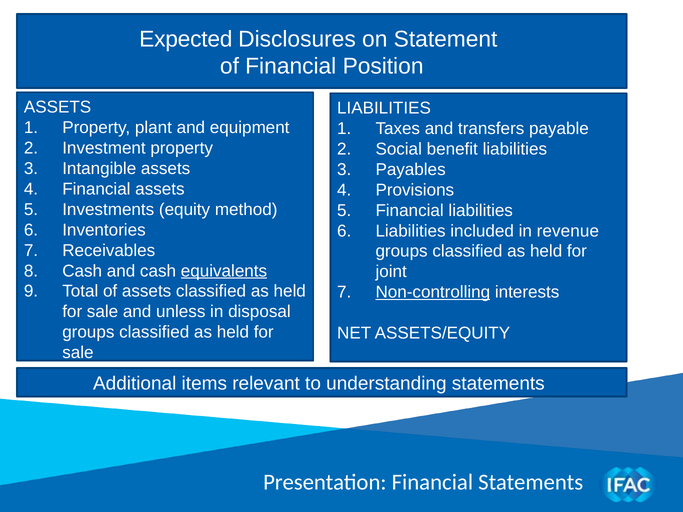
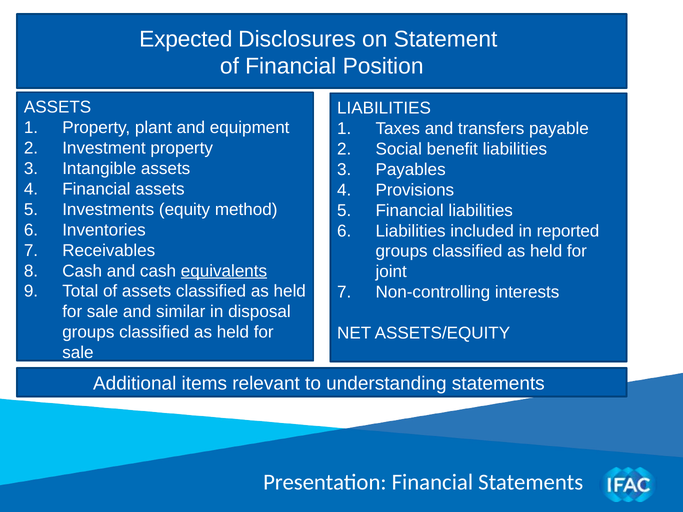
revenue: revenue -> reported
Non-controlling underline: present -> none
unless: unless -> similar
